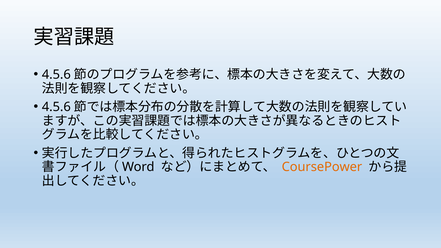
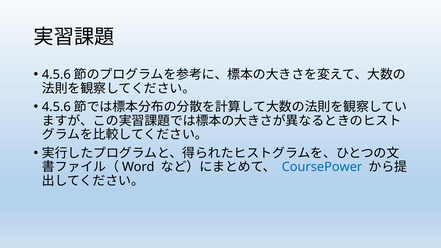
CoursePower colour: orange -> blue
